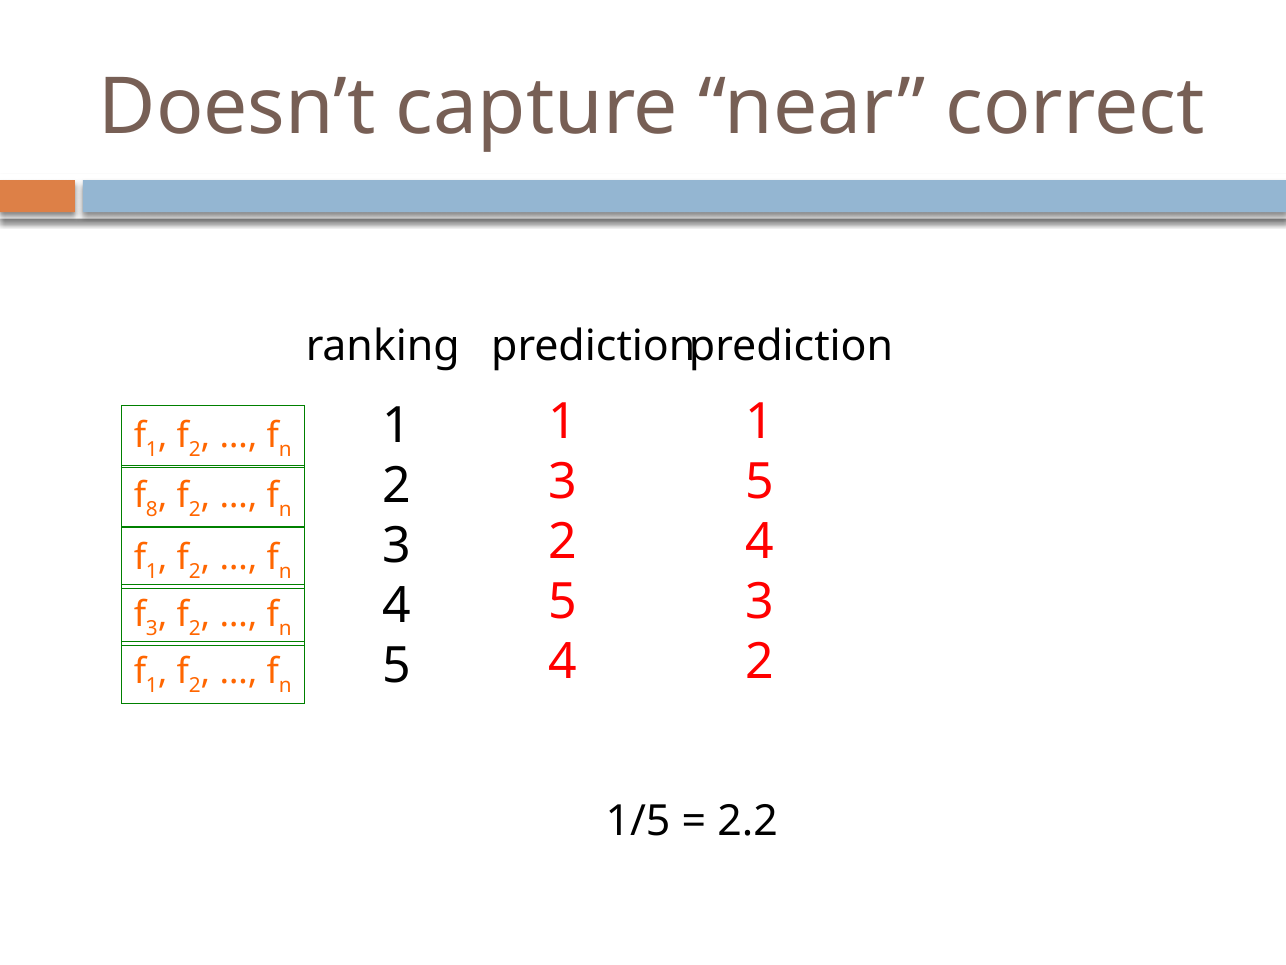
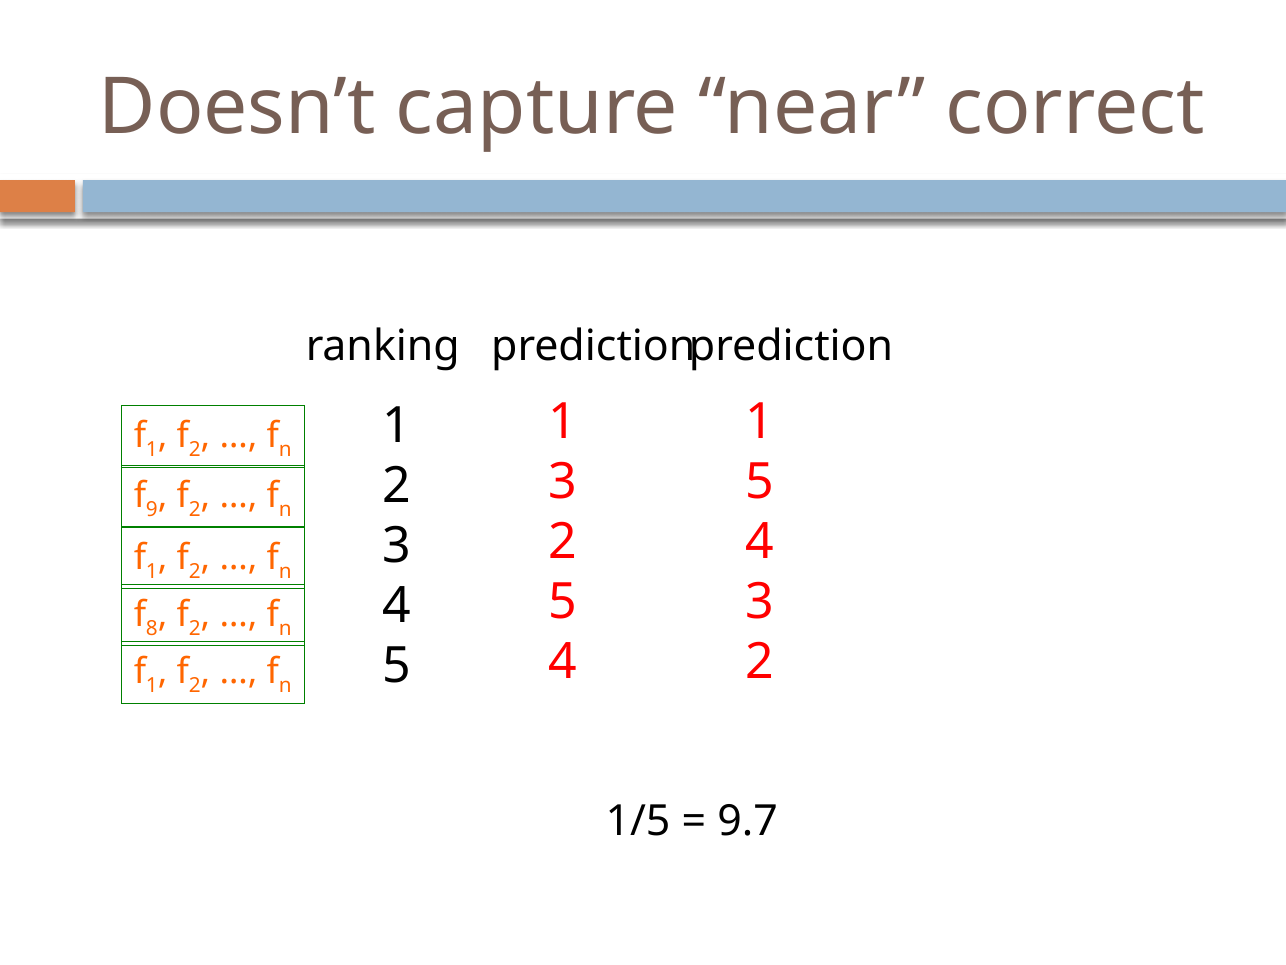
8: 8 -> 9
3 at (152, 628): 3 -> 8
2.2: 2.2 -> 9.7
